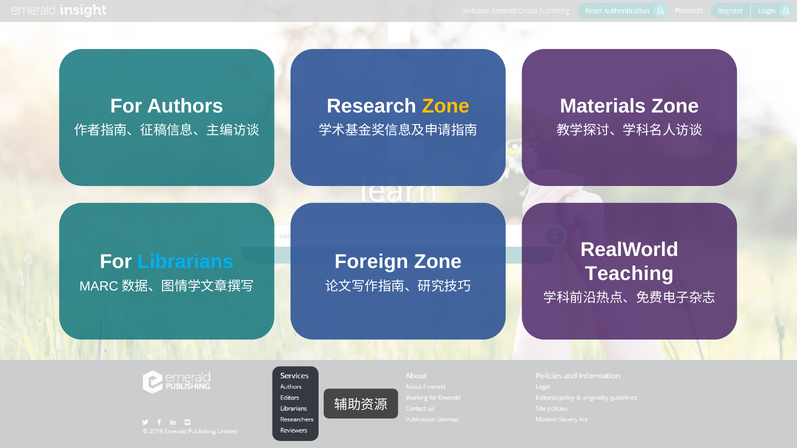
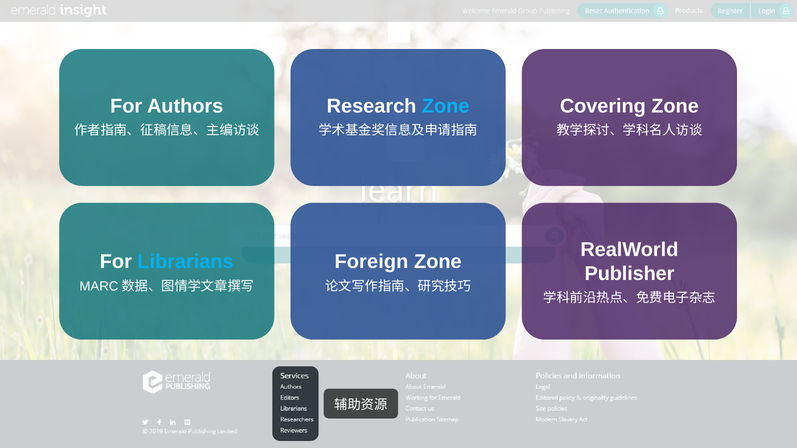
Zone at (446, 106) colour: yellow -> light blue
Materials: Materials -> Covering
Teaching: Teaching -> Publisher
